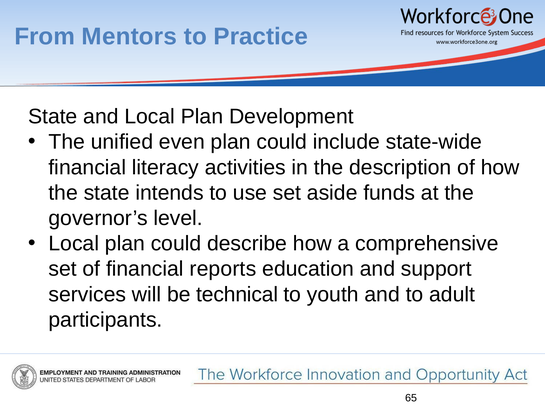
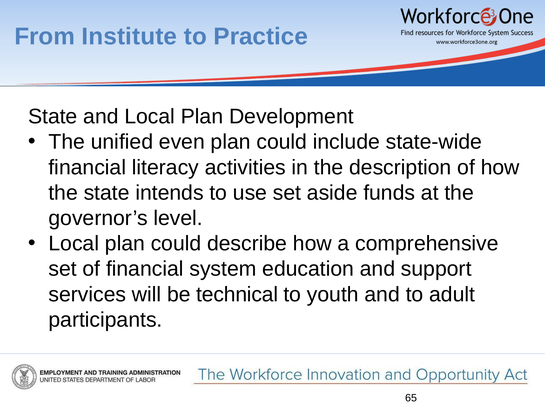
Mentors: Mentors -> Institute
reports: reports -> system
